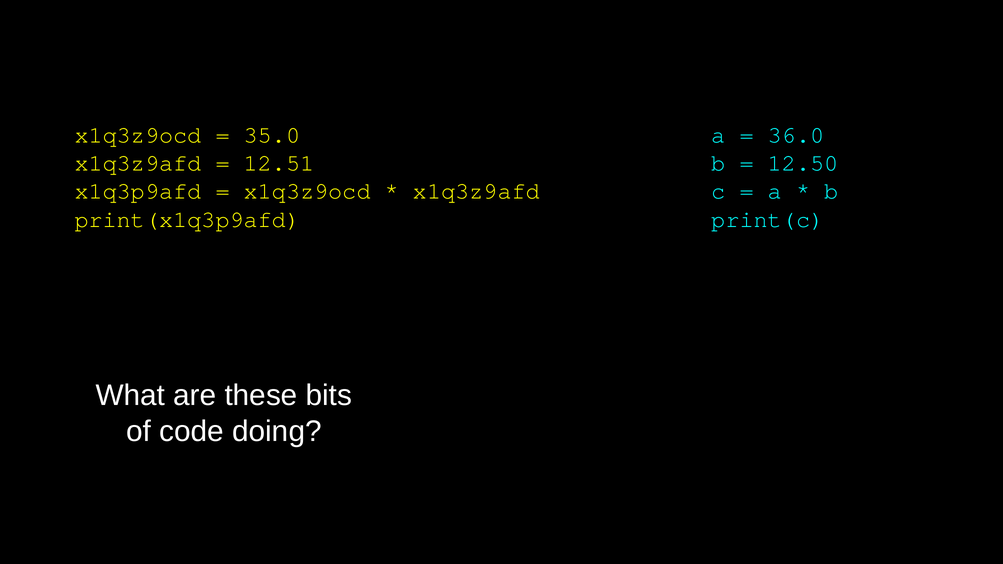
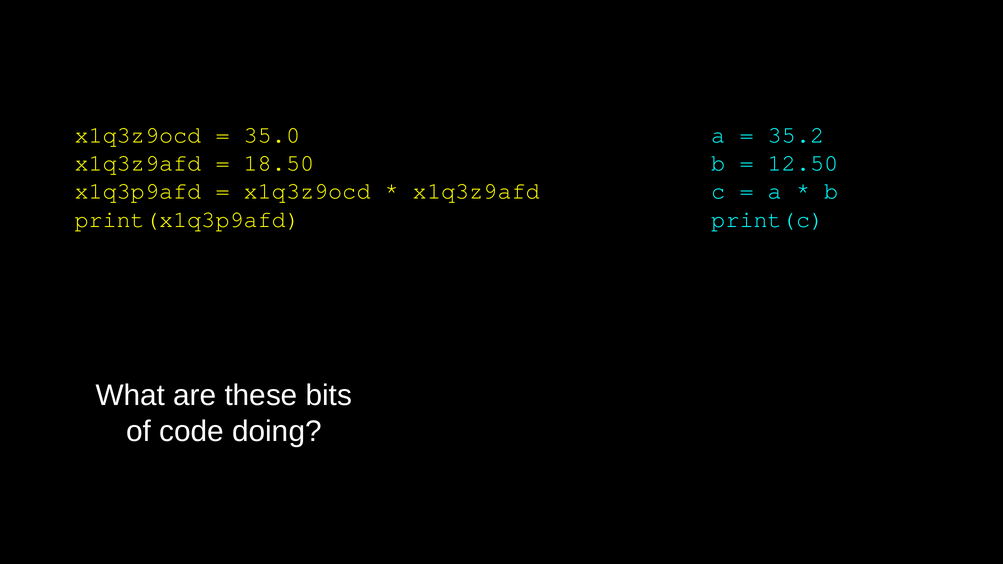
36.0: 36.0 -> 35.2
12.51: 12.51 -> 18.50
